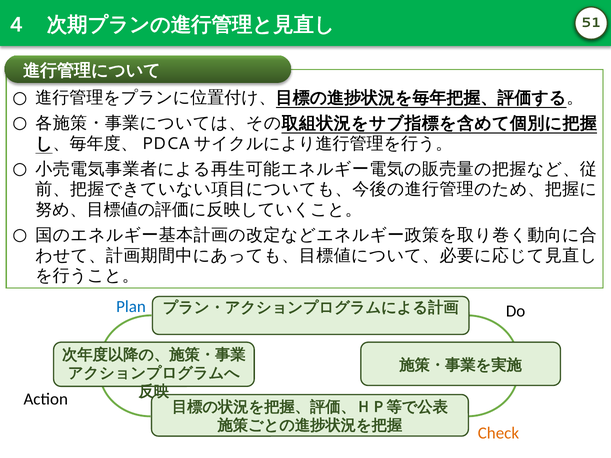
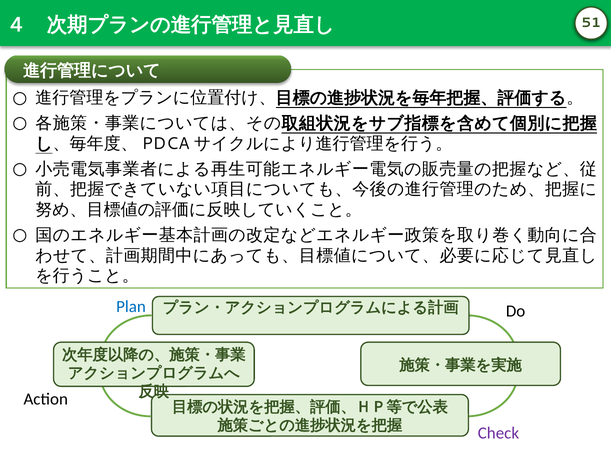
Check colour: orange -> purple
